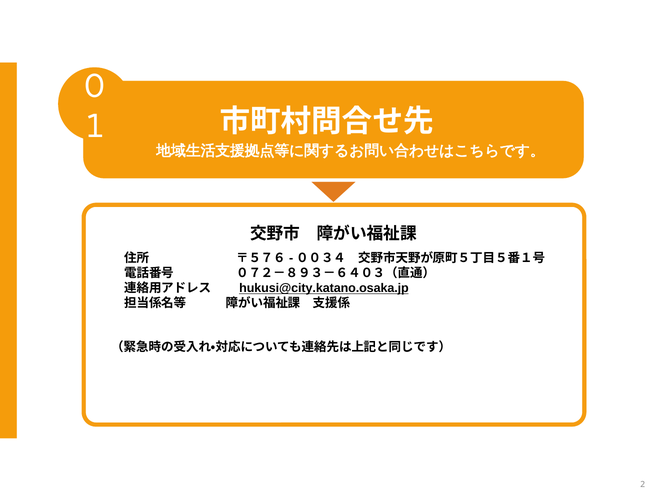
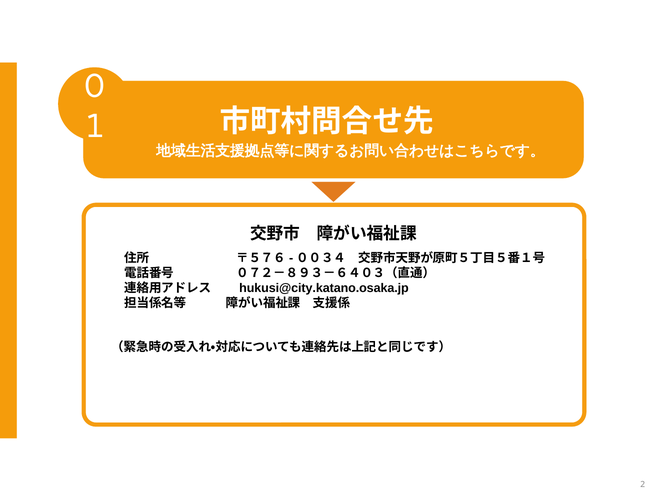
hukusi@city.katano.osaka.jp underline: present -> none
